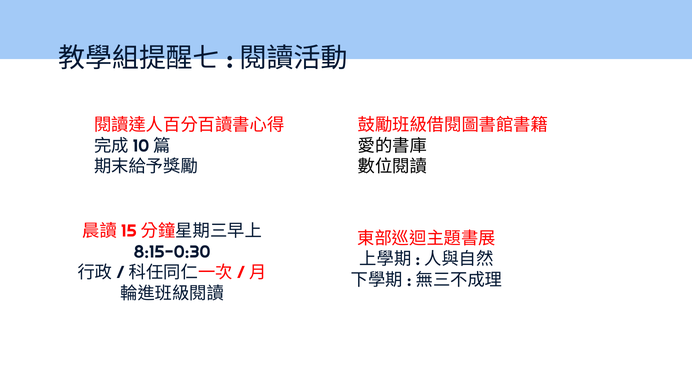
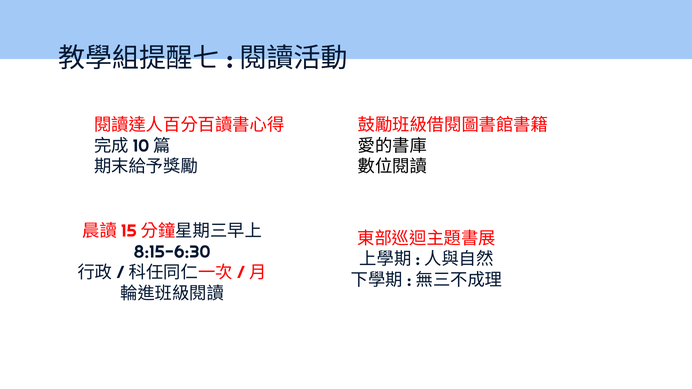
8:15-0:30: 8:15-0:30 -> 8:15-6:30
